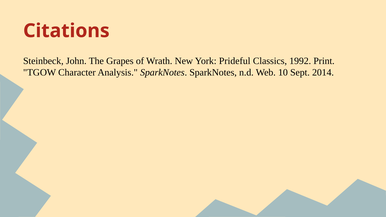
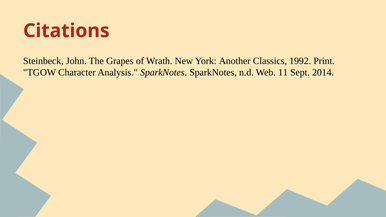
Prideful: Prideful -> Another
10: 10 -> 11
